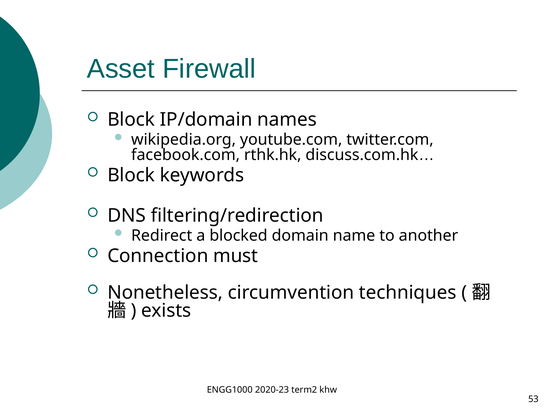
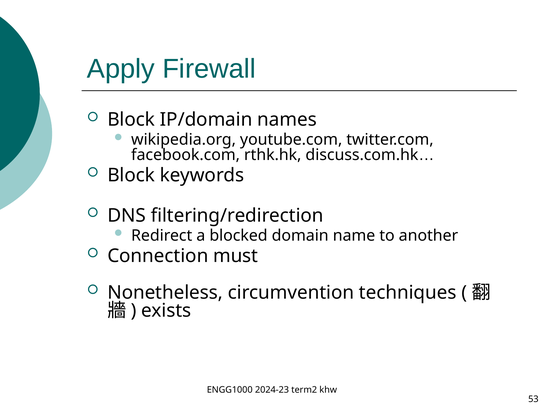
Asset: Asset -> Apply
2020-23: 2020-23 -> 2024-23
